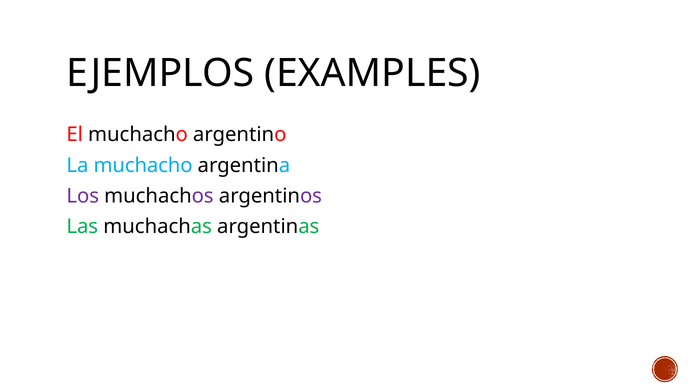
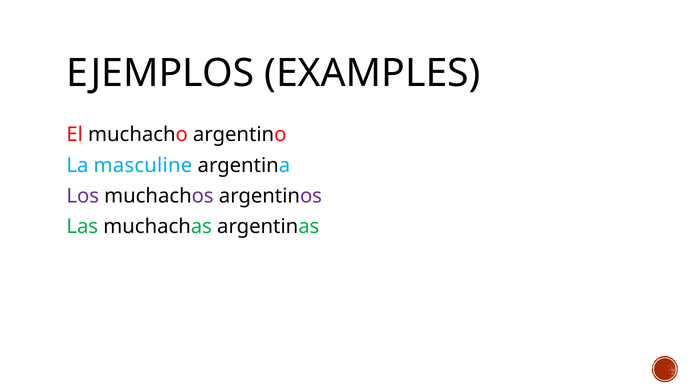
La muchacho: muchacho -> masculine
